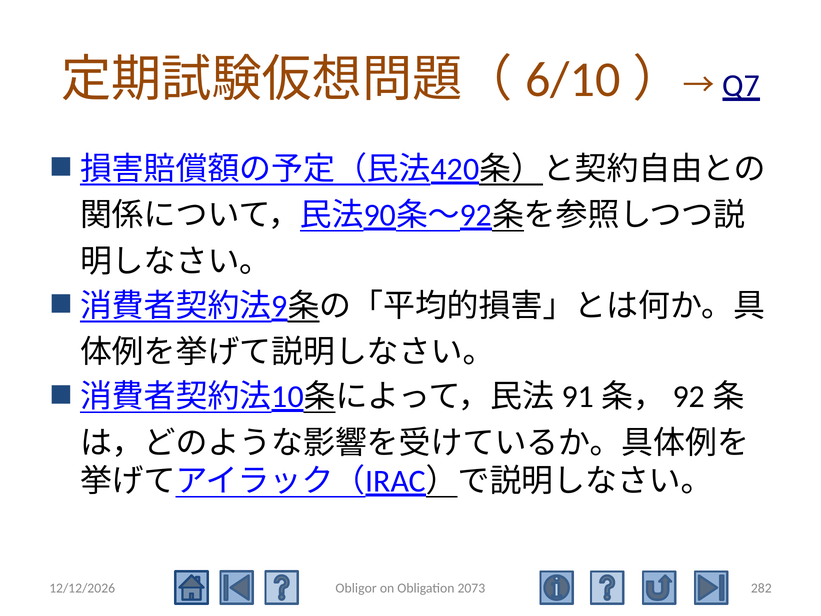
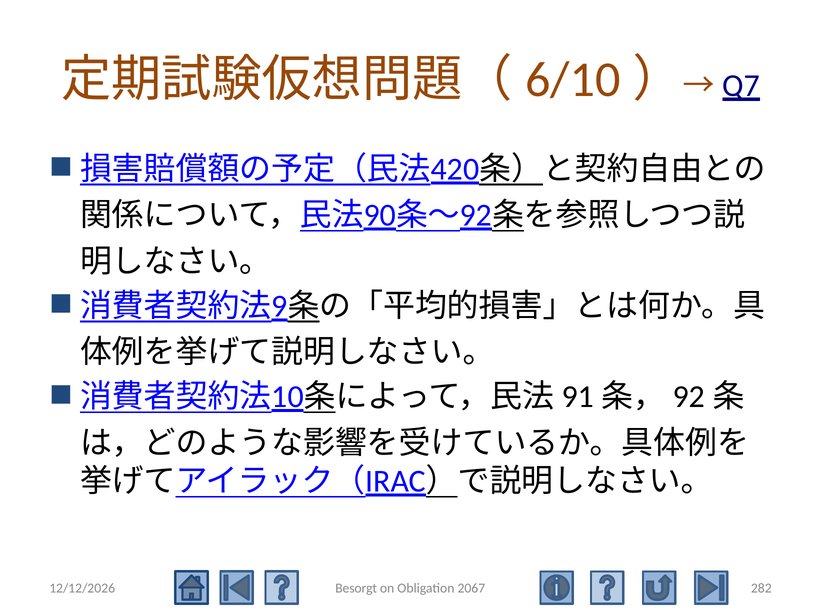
Obligor: Obligor -> Besorgt
2073: 2073 -> 2067
